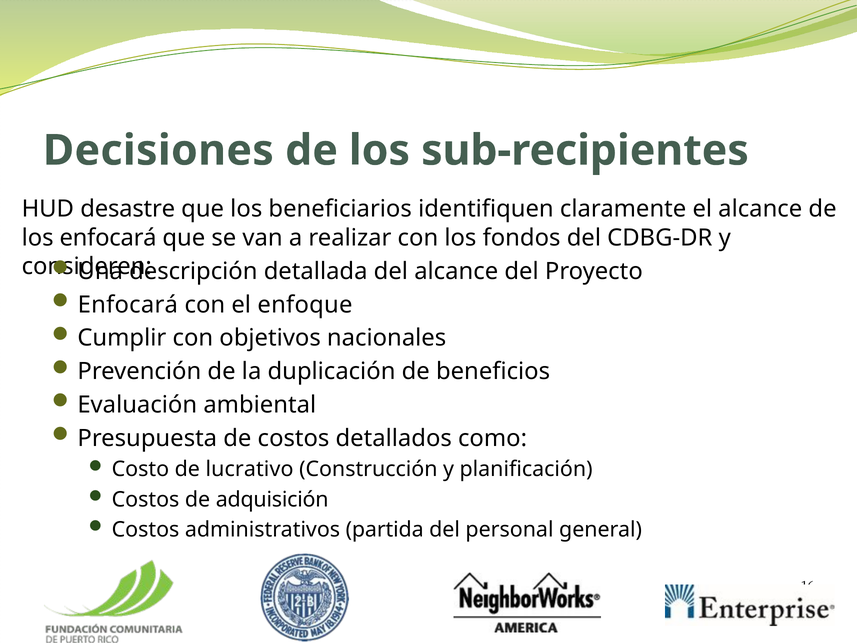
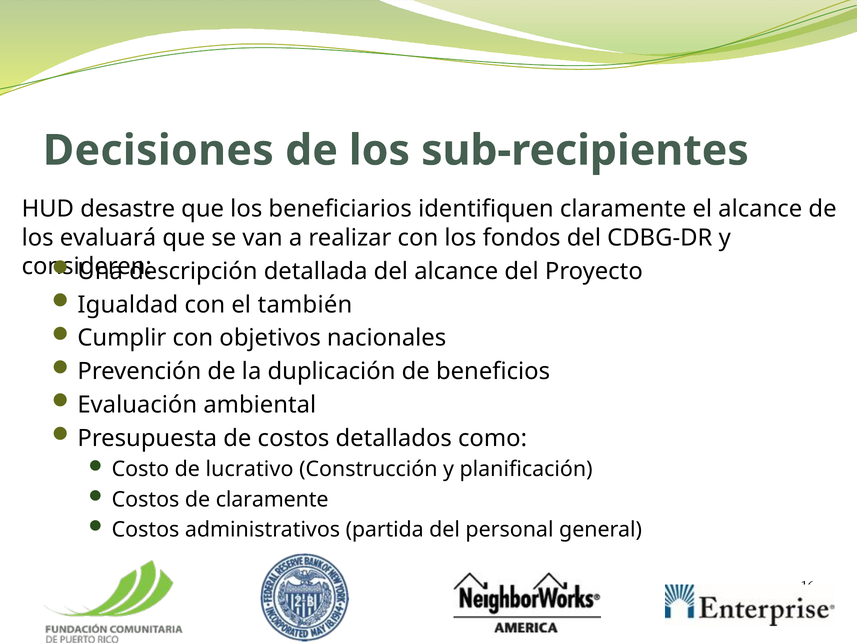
los enfocará: enfocará -> evaluará
Enfocará at (128, 305): Enfocará -> Igualdad
enfoque: enfoque -> también
de adquisición: adquisición -> claramente
